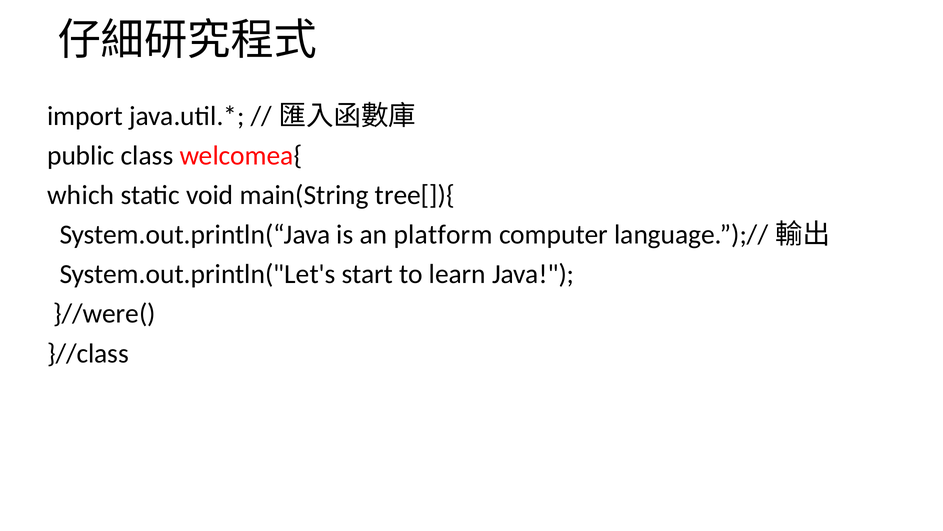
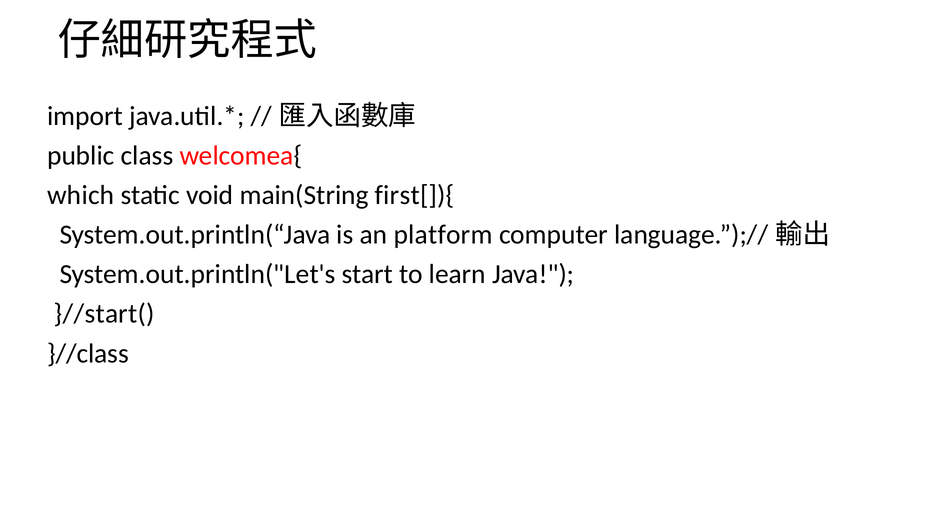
tree[]){: tree[]){ -> first[]){
}//were(: }//were( -> }//start(
